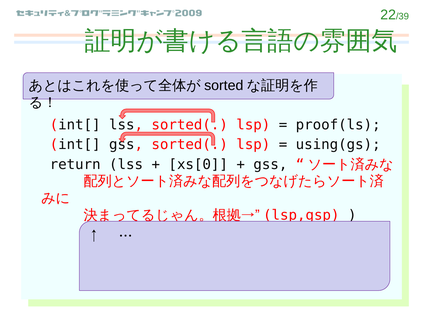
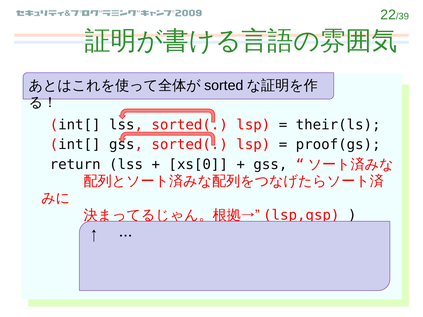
proof(ls: proof(ls -> their(ls
using(gs: using(gs -> proof(gs
